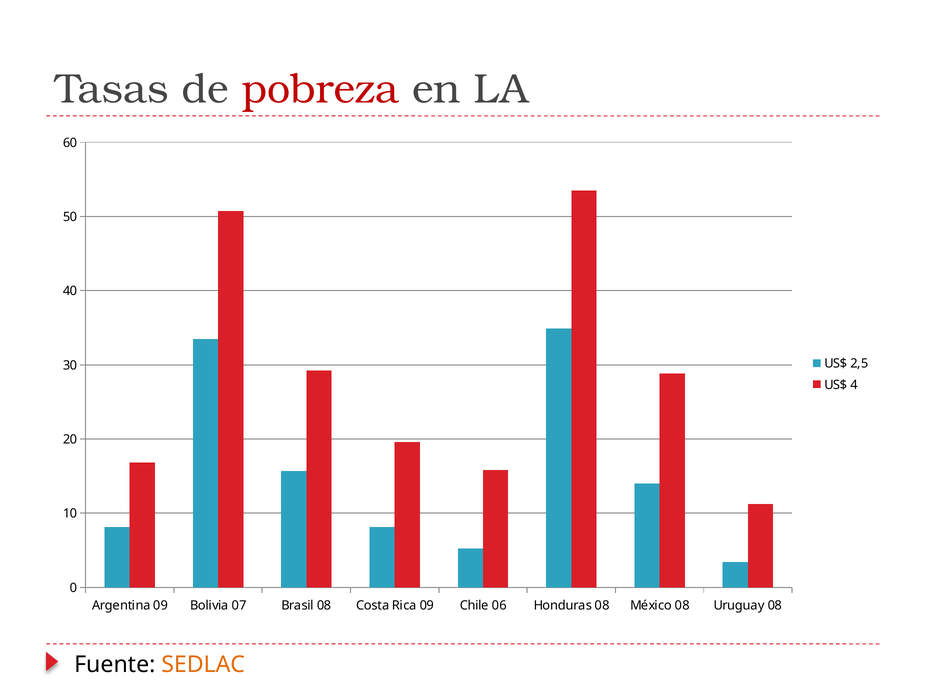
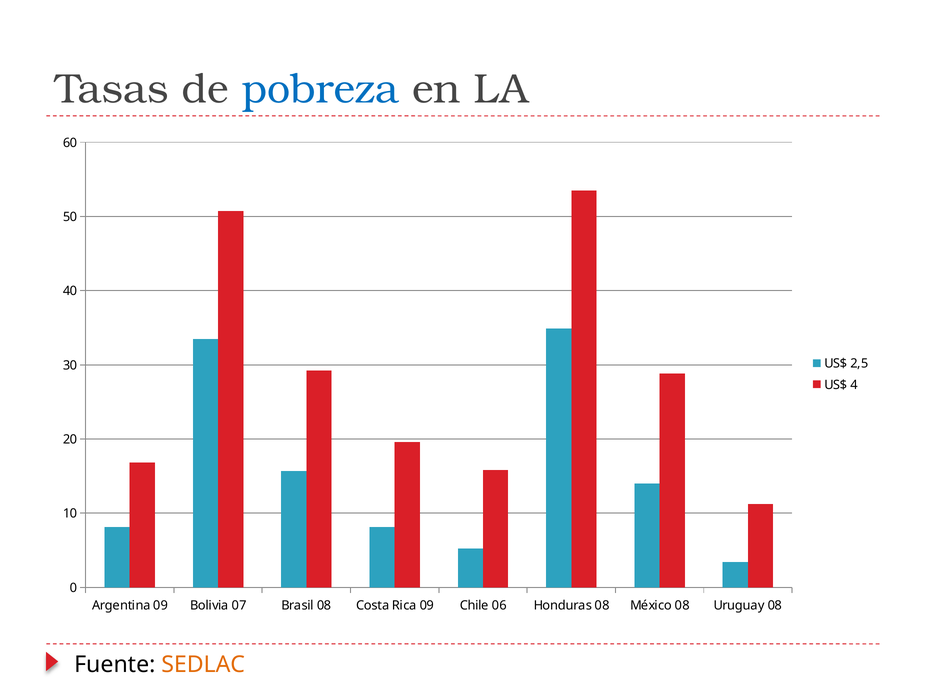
pobreza colour: red -> blue
